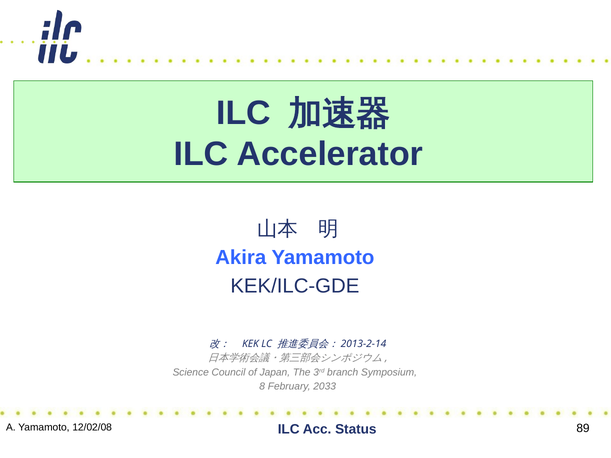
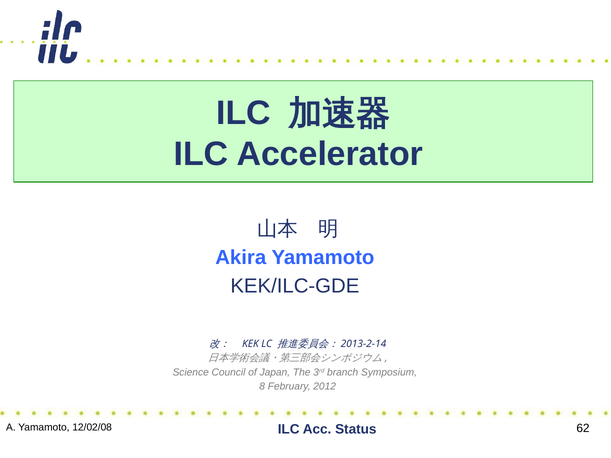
2033: 2033 -> 2012
89: 89 -> 62
